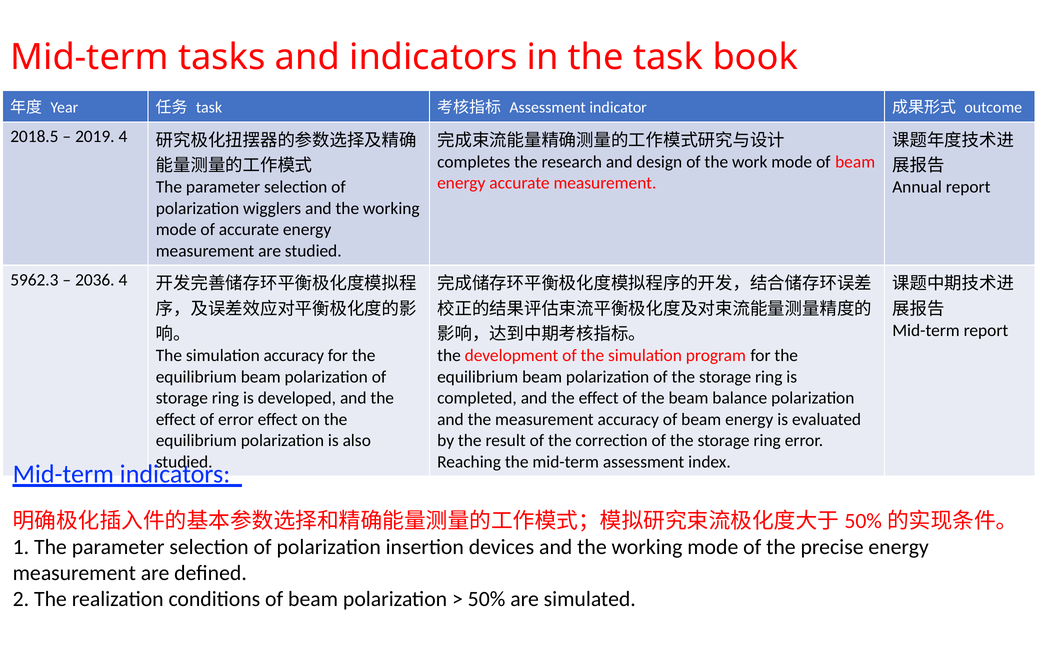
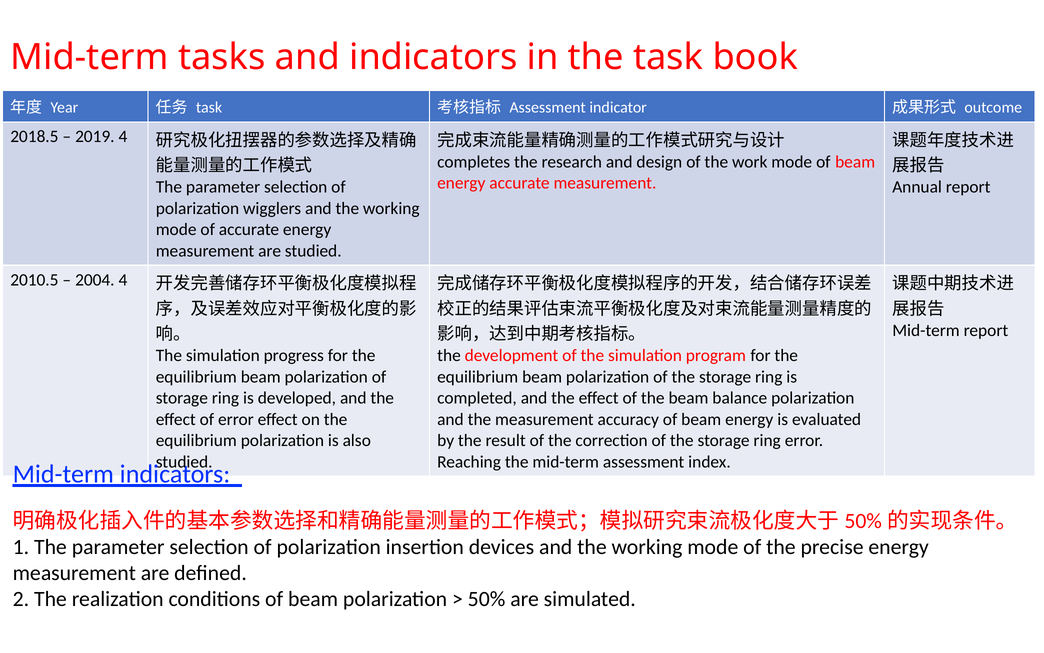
5962.3: 5962.3 -> 2010.5
2036: 2036 -> 2004
simulation accuracy: accuracy -> progress
